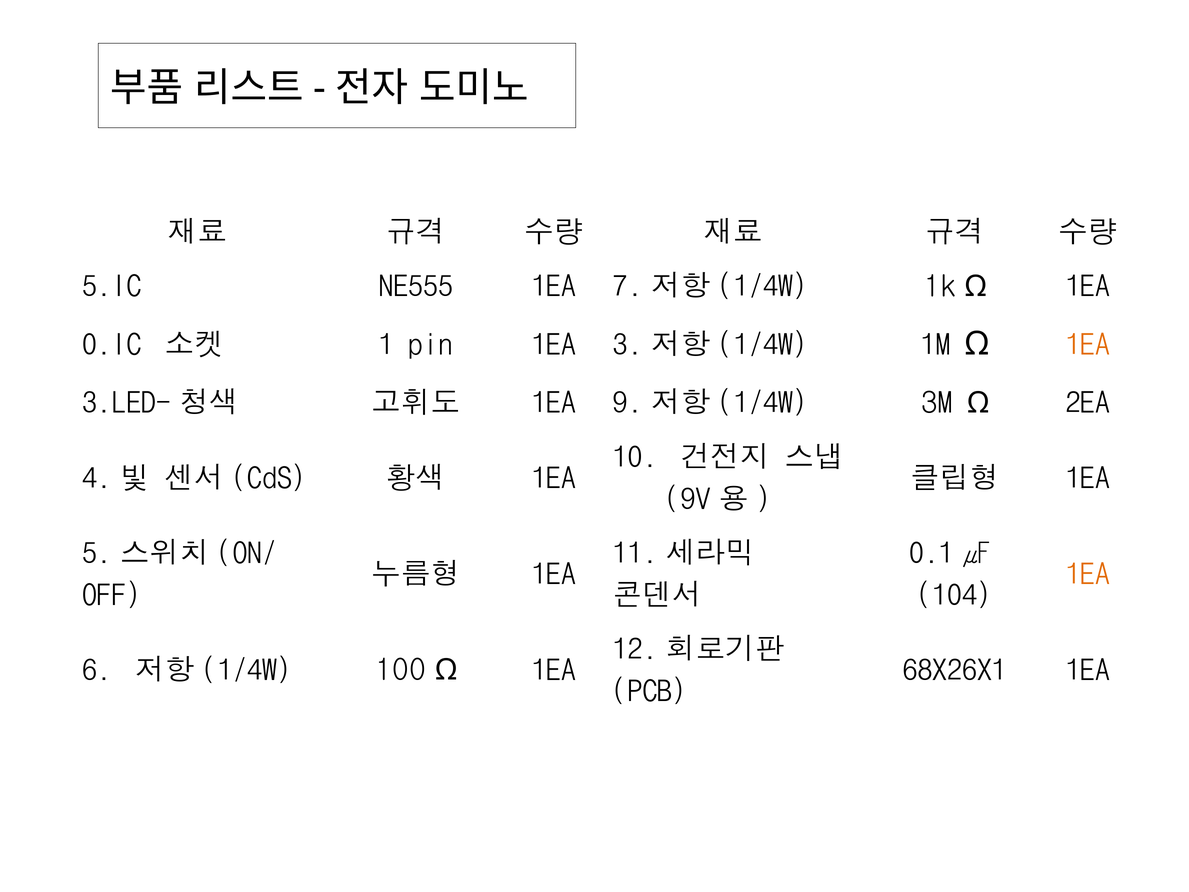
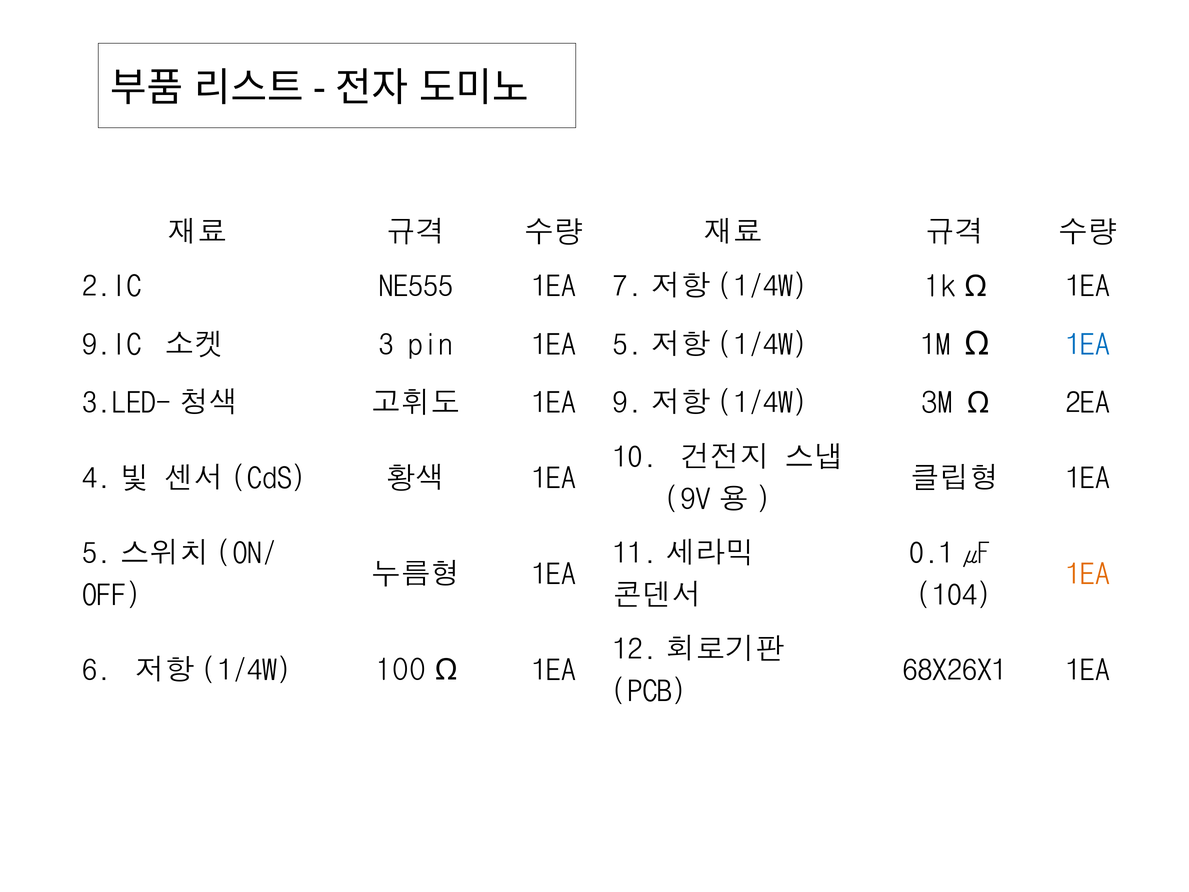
5.IC: 5.IC -> 2.IC
0.IC: 0.IC -> 9.IC
1: 1 -> 3
pin 1EA 3: 3 -> 5
1EA at (1088, 345) colour: orange -> blue
